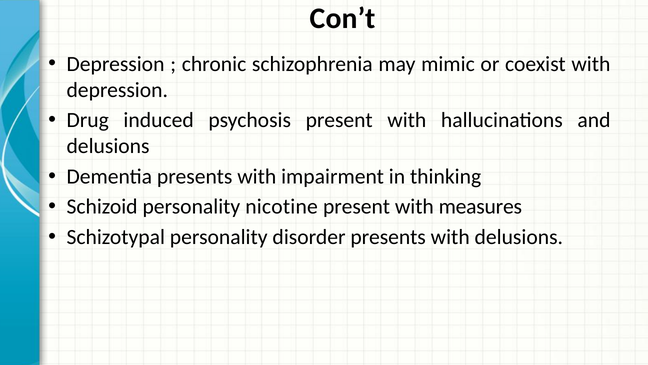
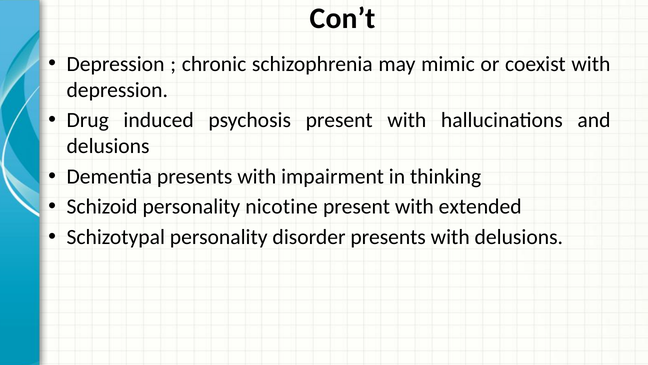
measures: measures -> extended
